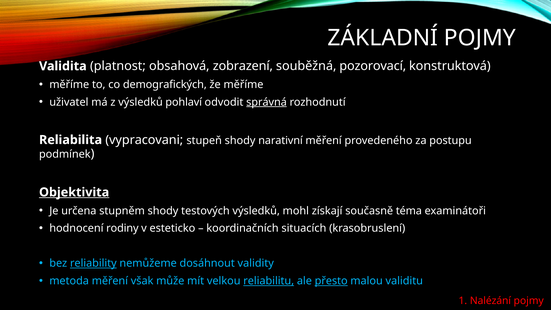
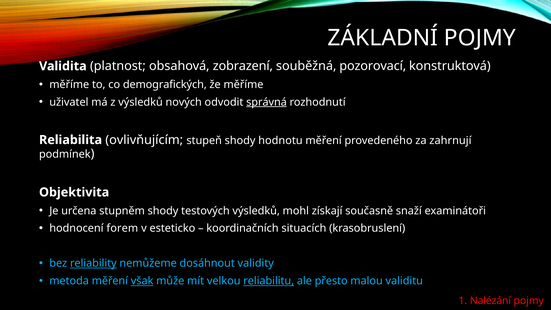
pohlaví: pohlaví -> nových
vypracovani: vypracovani -> ovlivňujícím
narativní: narativní -> hodnotu
postupu: postupu -> zahrnují
Objektivita underline: present -> none
téma: téma -> snaží
rodiny: rodiny -> forem
však underline: none -> present
přesto underline: present -> none
